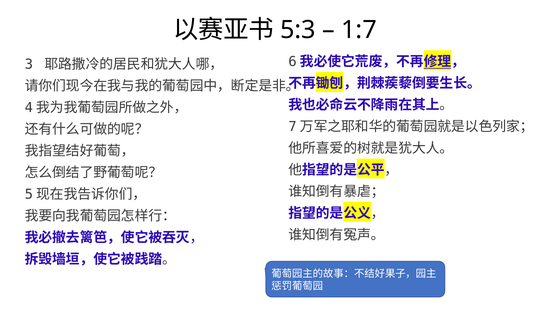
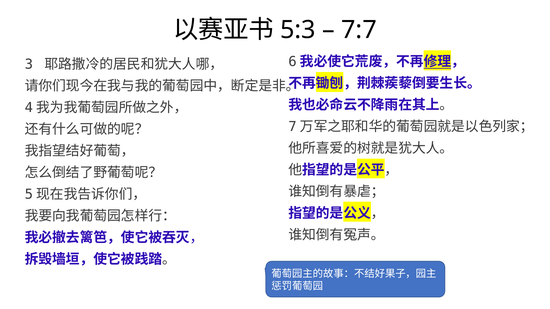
1:7: 1:7 -> 7:7
